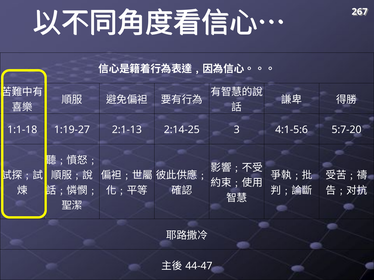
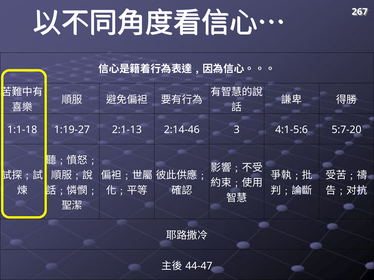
2:14-25: 2:14-25 -> 2:14-46
